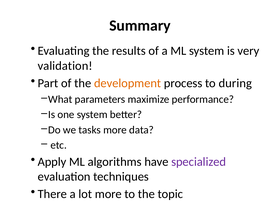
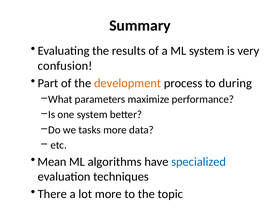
validation: validation -> confusion
Apply: Apply -> Mean
specialized colour: purple -> blue
